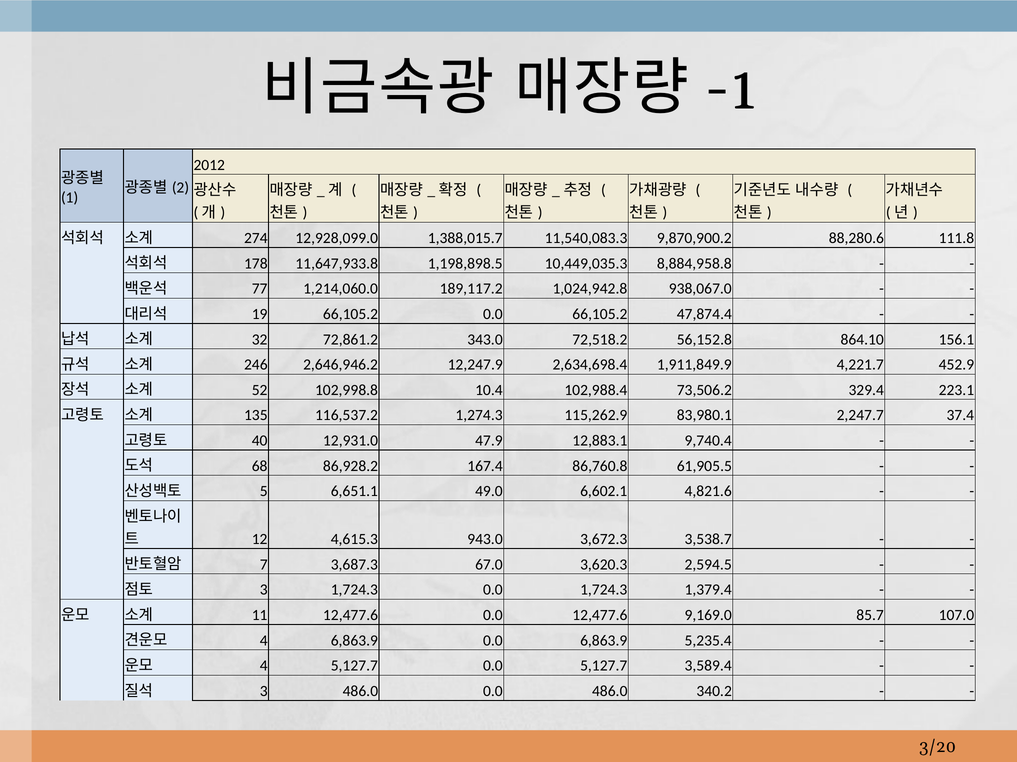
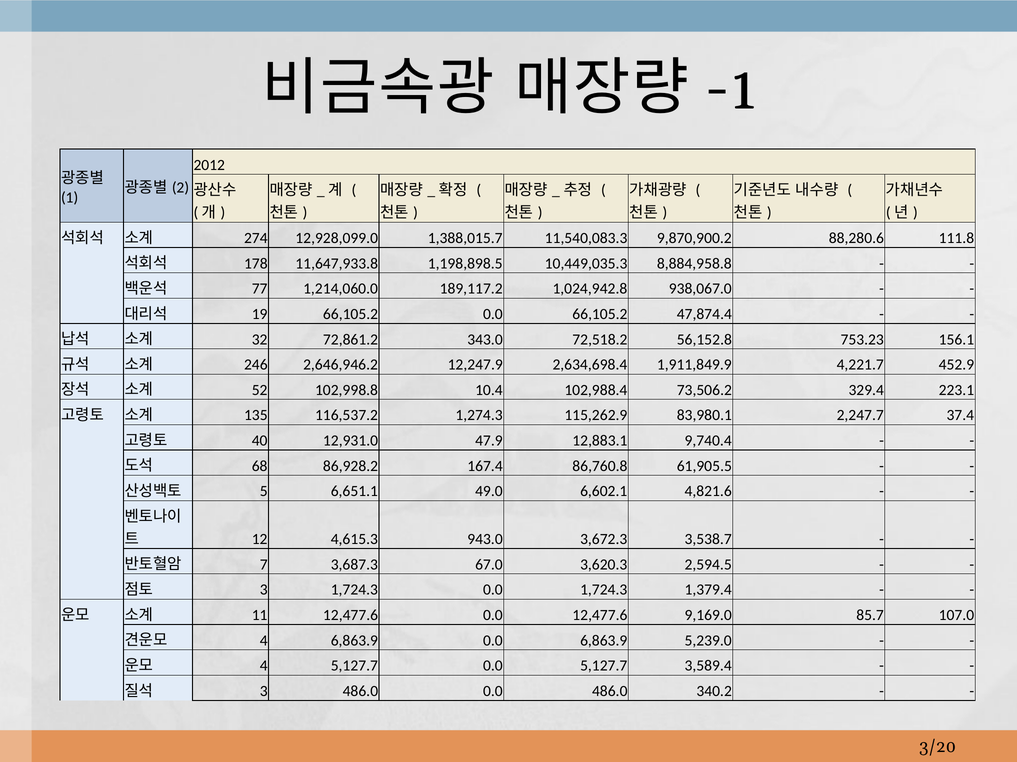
864.10: 864.10 -> 753.23
5,235.4: 5,235.4 -> 5,239.0
